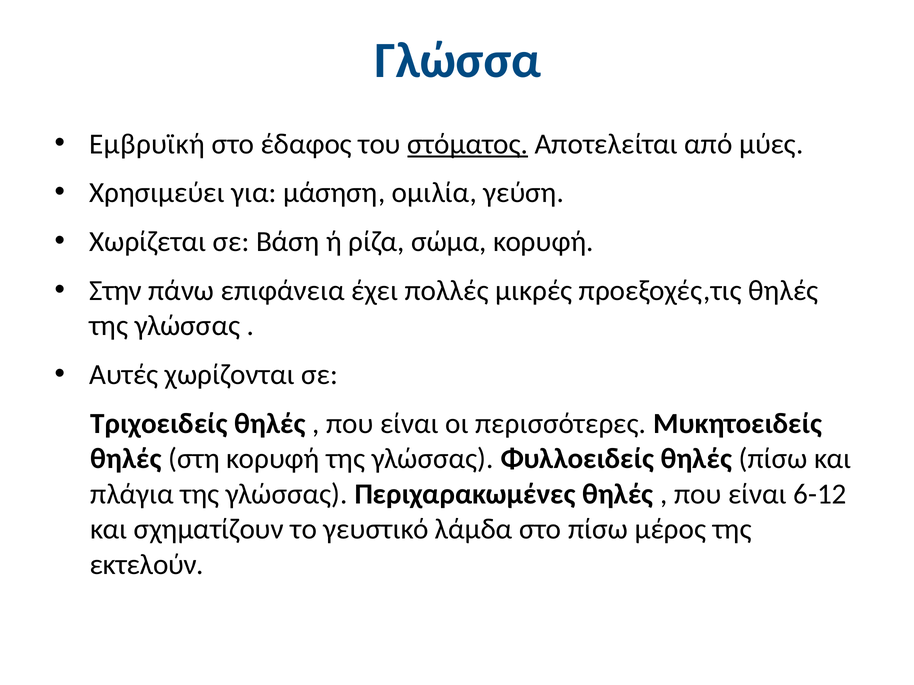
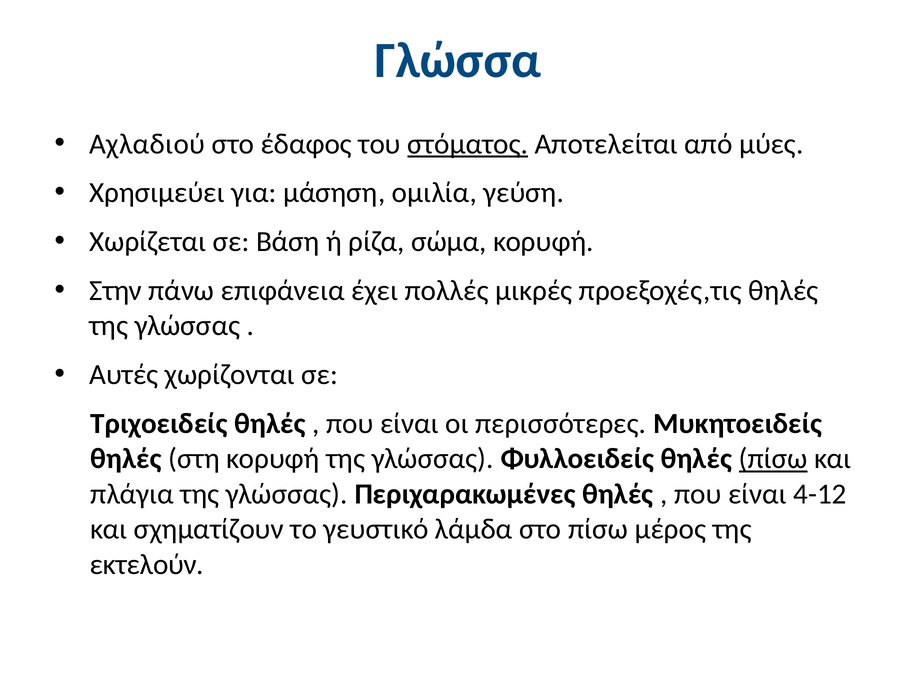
Εμβρυϊκή: Εμβρυϊκή -> Αχλαδιού
πίσω at (773, 459) underline: none -> present
6-12: 6-12 -> 4-12
